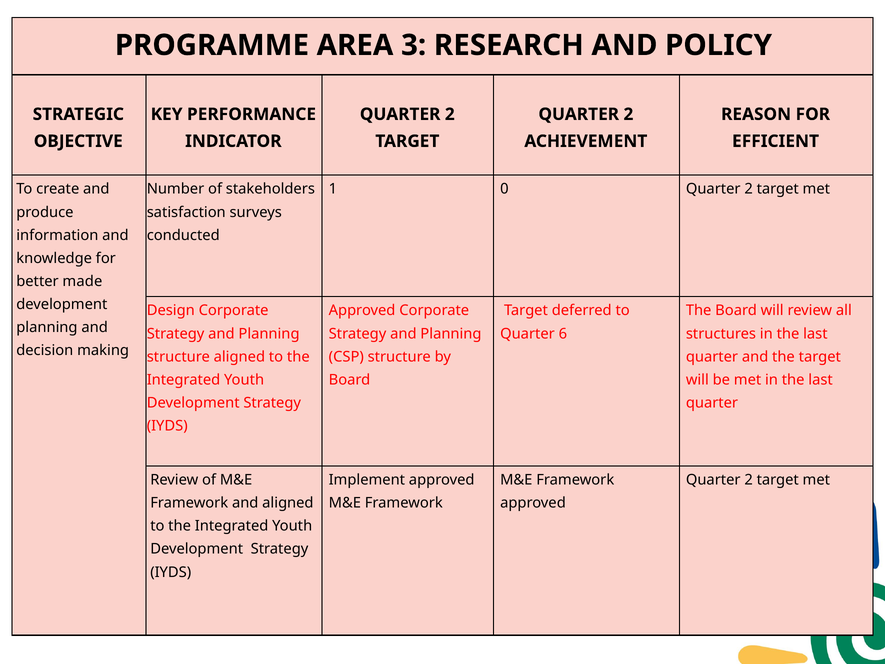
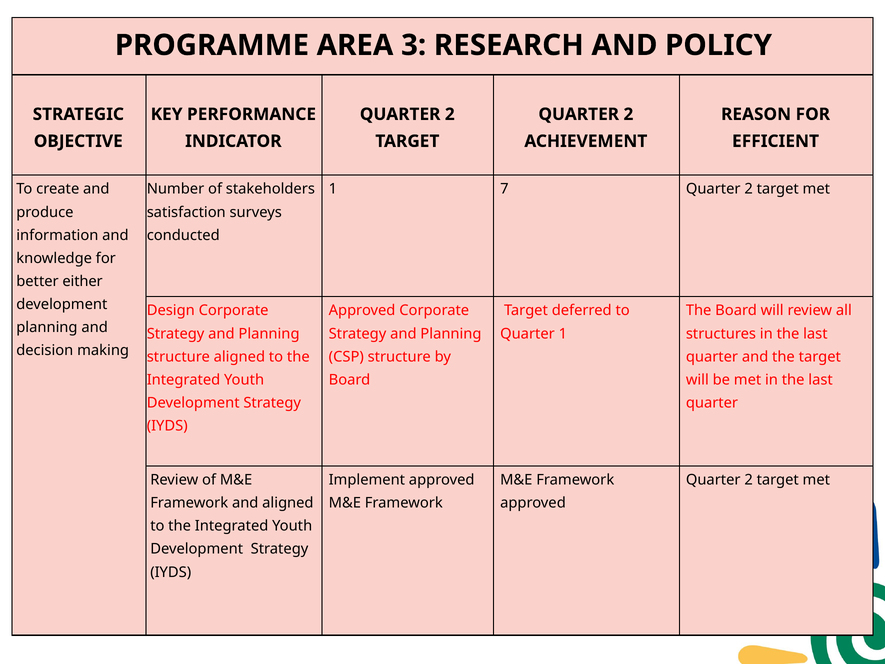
0: 0 -> 7
made: made -> either
Quarter 6: 6 -> 1
